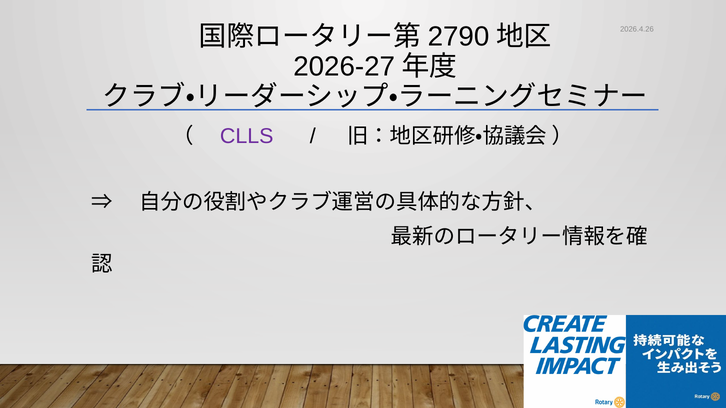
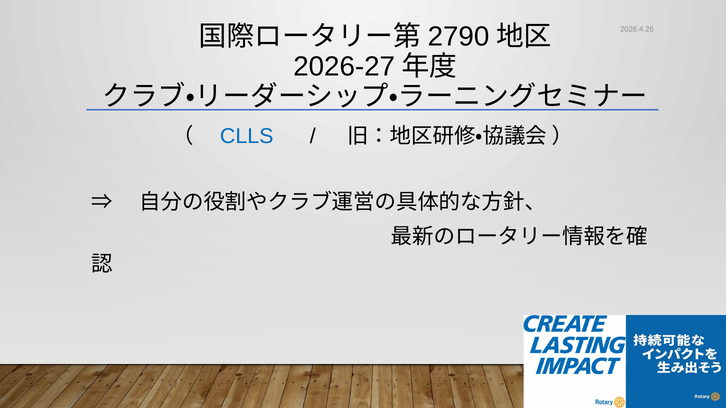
CLLS colour: purple -> blue
